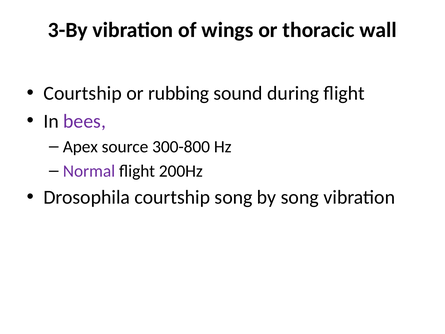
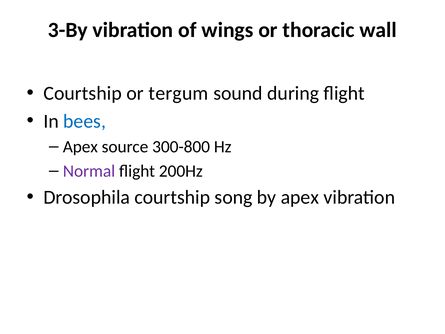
rubbing: rubbing -> tergum
bees colour: purple -> blue
by song: song -> apex
